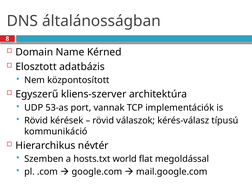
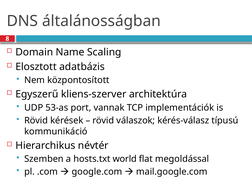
Kérned: Kérned -> Scaling
